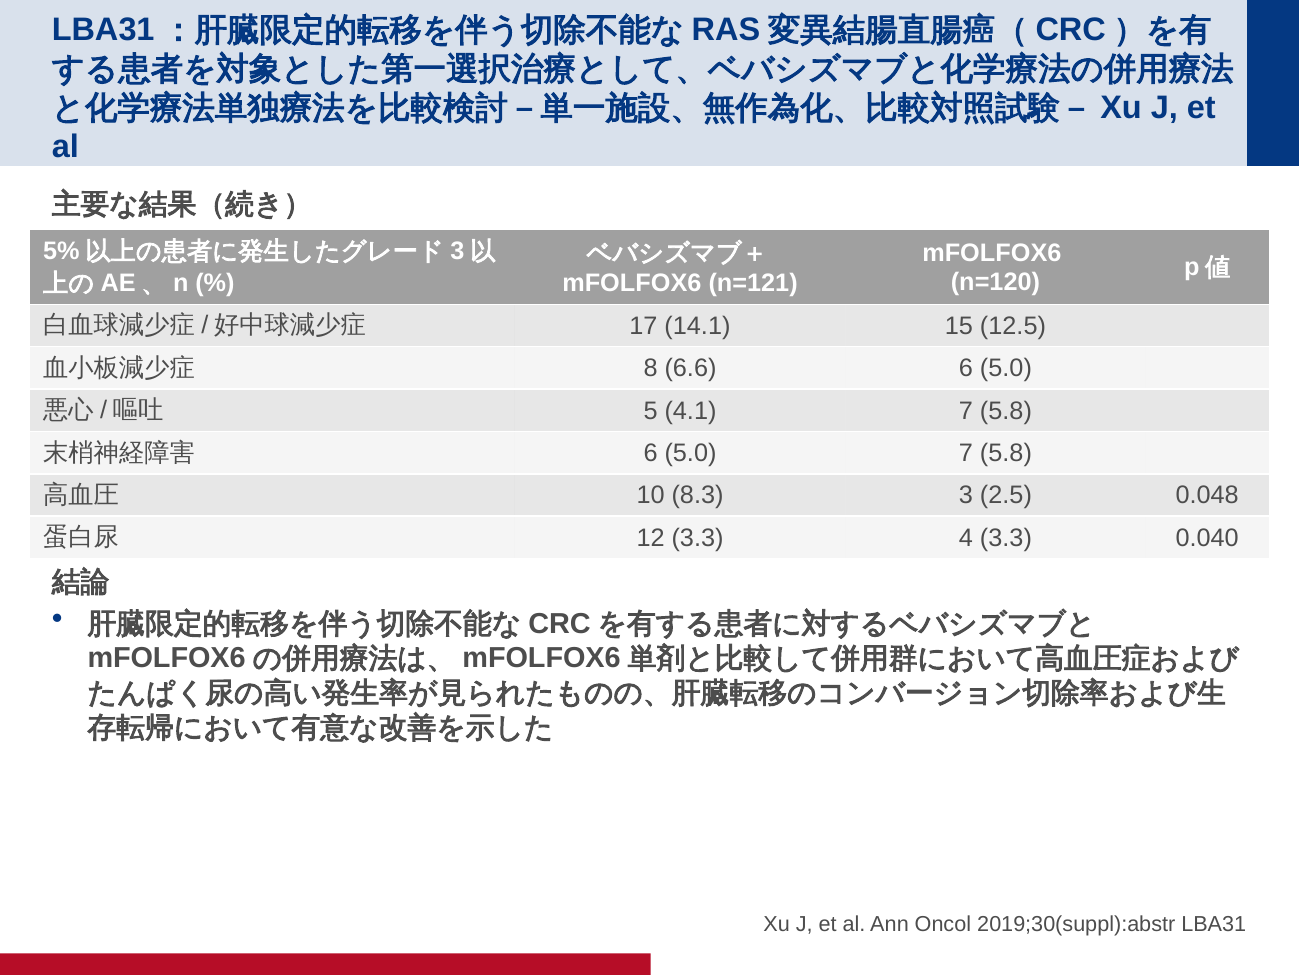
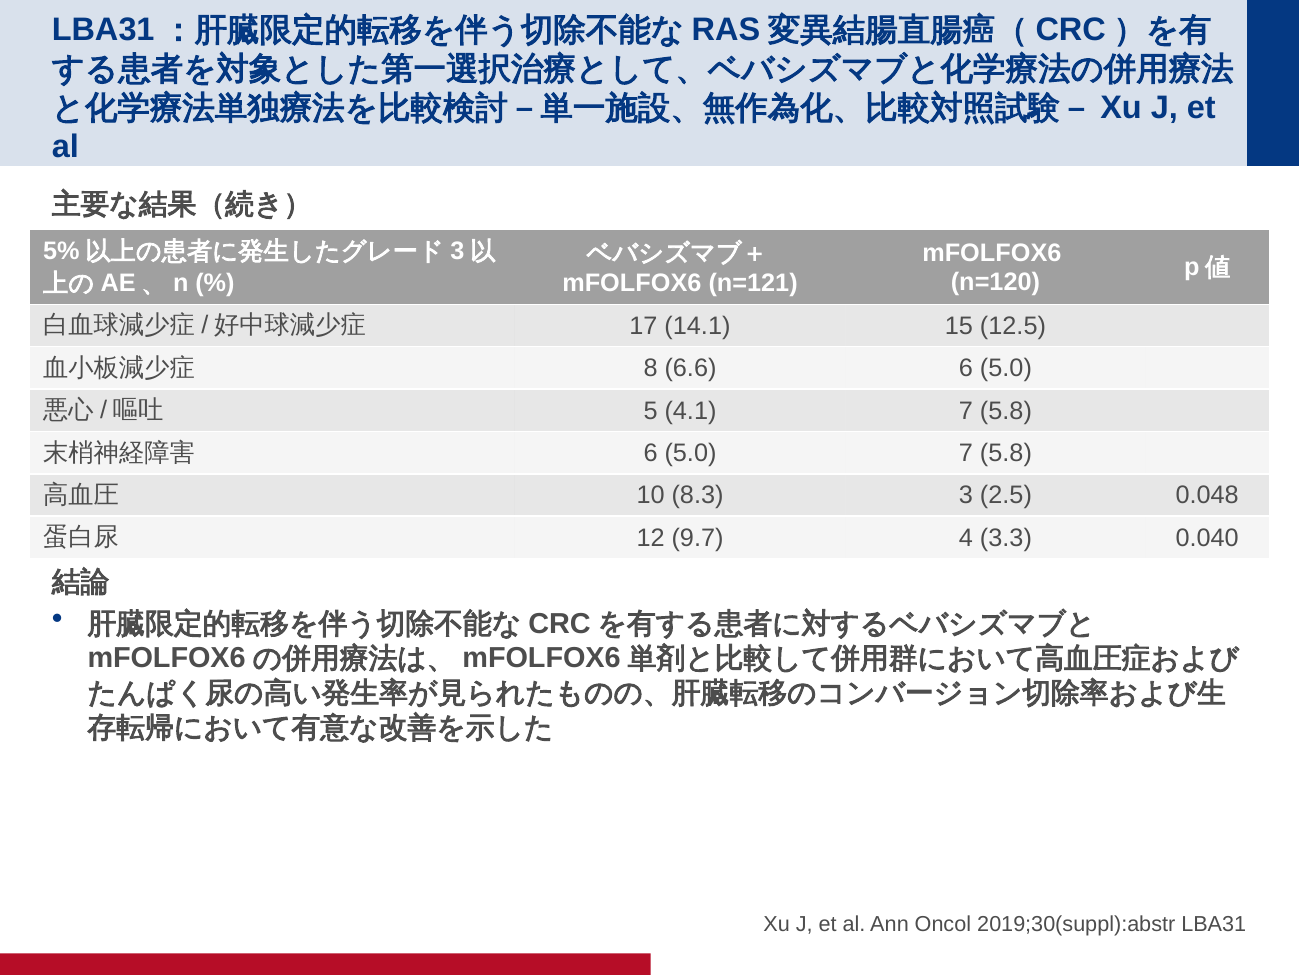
12 3.3: 3.3 -> 9.7
